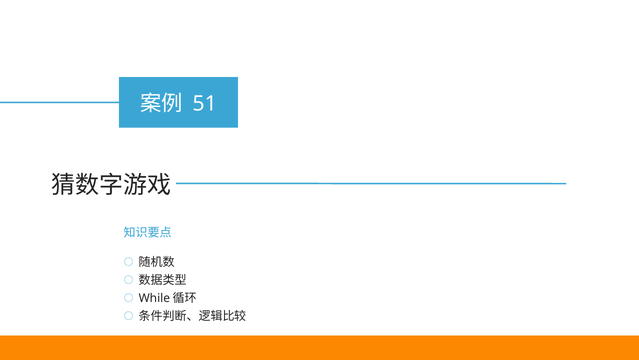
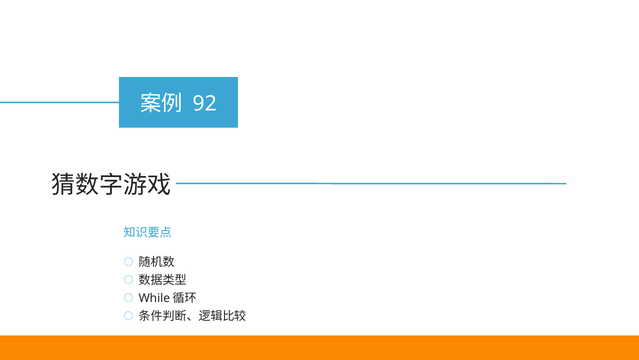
51: 51 -> 92
